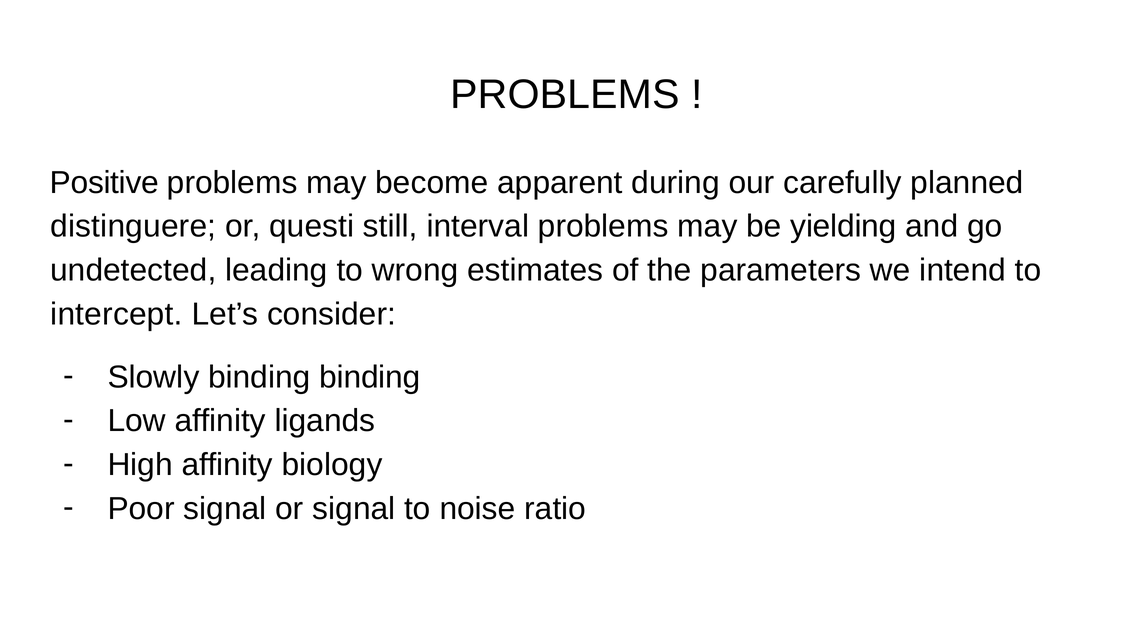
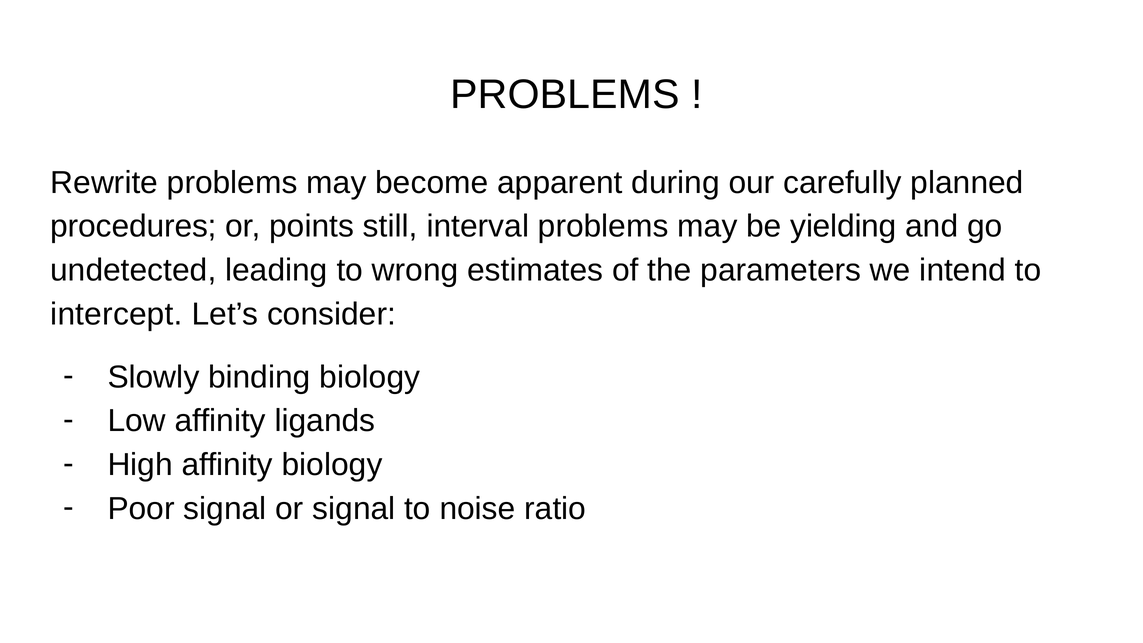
Positive: Positive -> Rewrite
distinguere: distinguere -> procedures
questi: questi -> points
binding binding: binding -> biology
